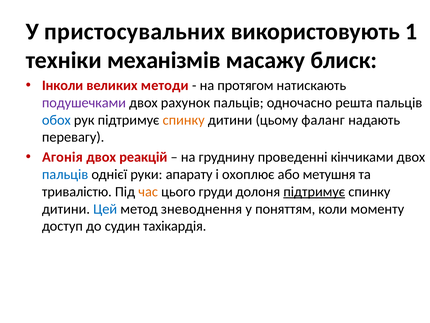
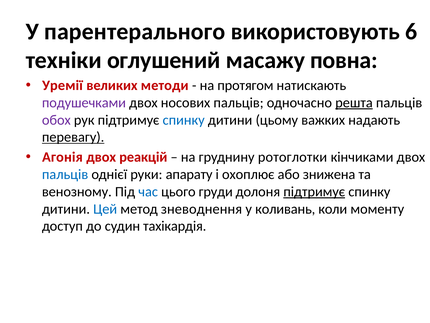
пристосувальних: пристосувальних -> парентерального
1: 1 -> 6
механізмів: механізмів -> оглушений
блиск: блиск -> повна
Інколи: Інколи -> Уремії
рахунок: рахунок -> носових
решта underline: none -> present
обох colour: blue -> purple
спинку at (184, 120) colour: orange -> blue
фаланг: фаланг -> важких
перевагу underline: none -> present
проведенні: проведенні -> ротоглотки
метушня: метушня -> знижена
тривалістю: тривалістю -> венозному
час colour: orange -> blue
поняттям: поняттям -> коливань
